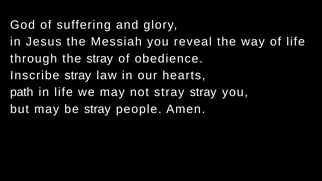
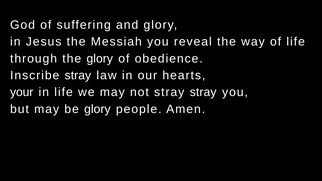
the stray: stray -> glory
path: path -> your
be stray: stray -> glory
